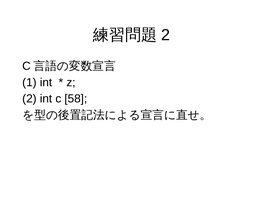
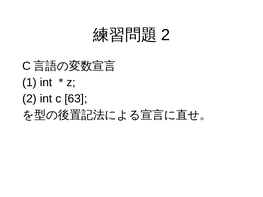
58: 58 -> 63
